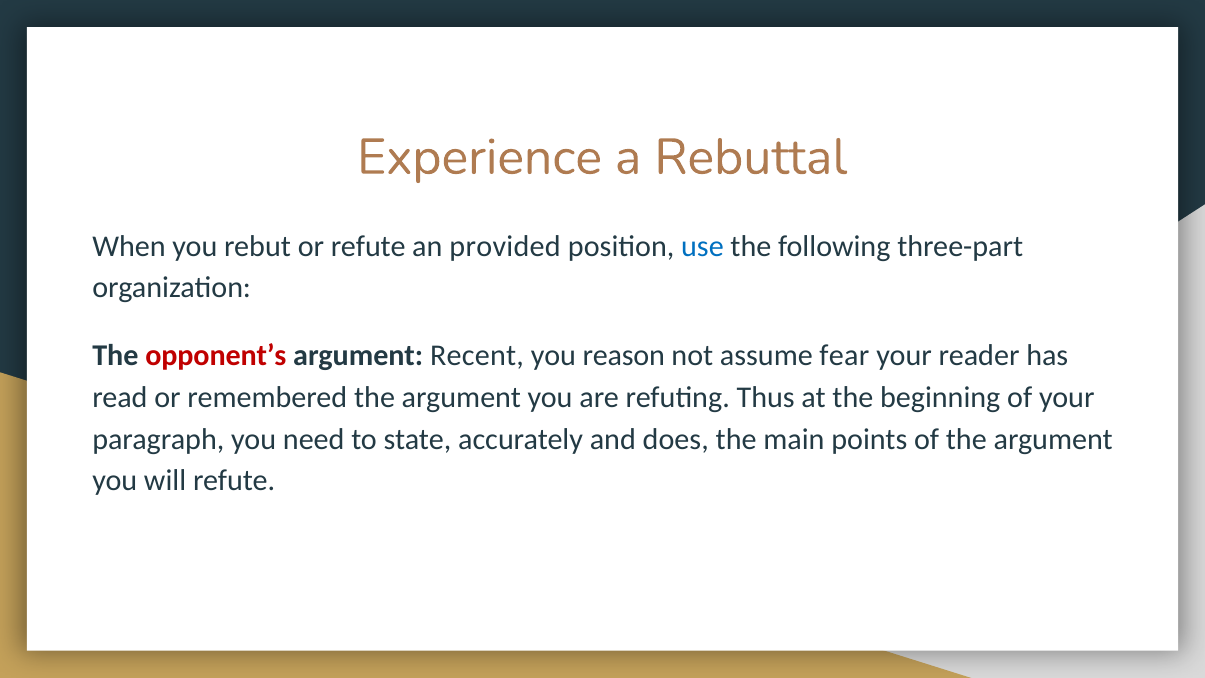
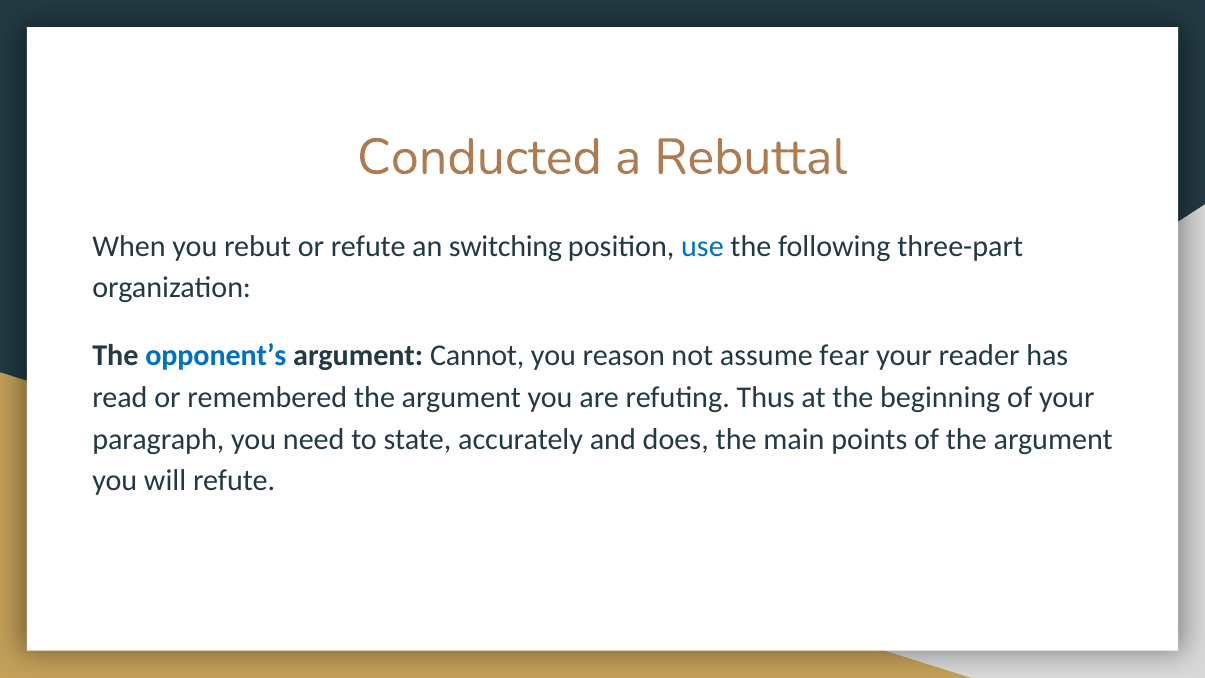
Experience: Experience -> Conducted
provided: provided -> switching
opponent’s colour: red -> blue
Recent: Recent -> Cannot
